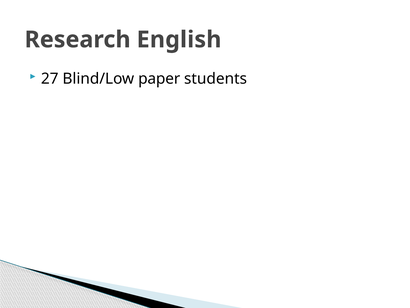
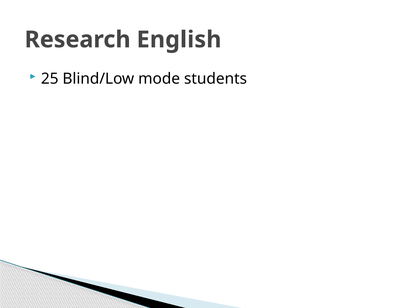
27: 27 -> 25
paper: paper -> mode
